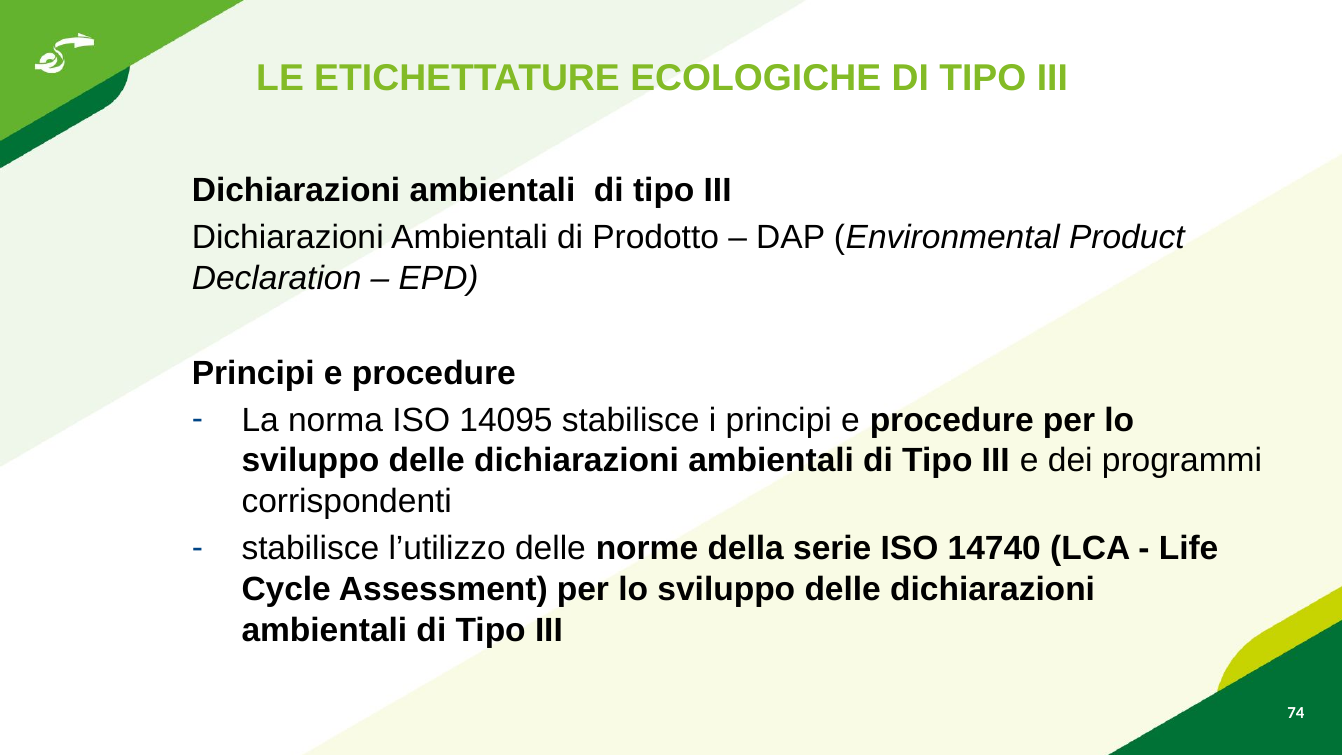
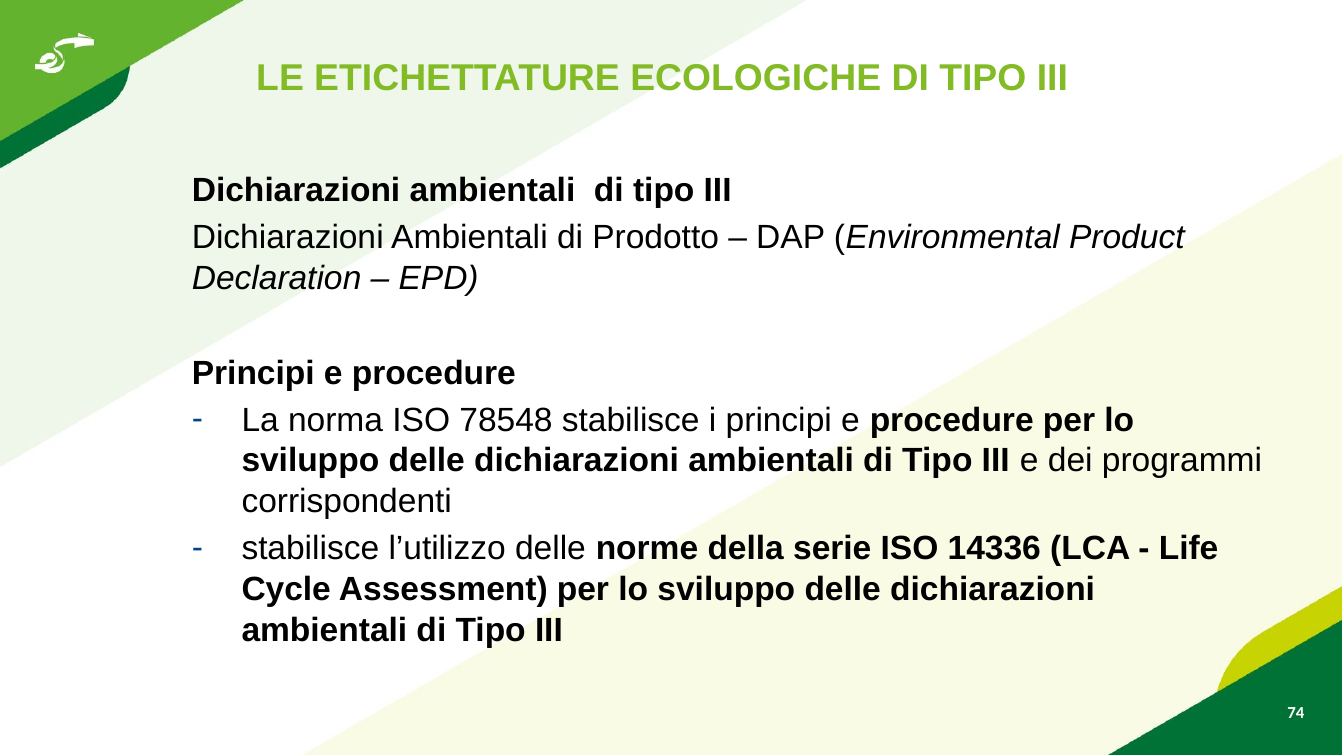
14095: 14095 -> 78548
14740: 14740 -> 14336
